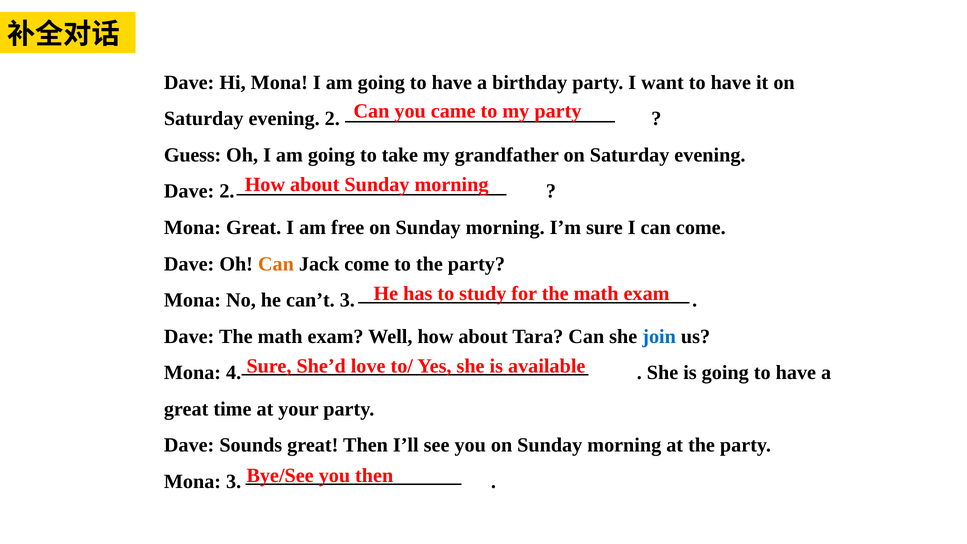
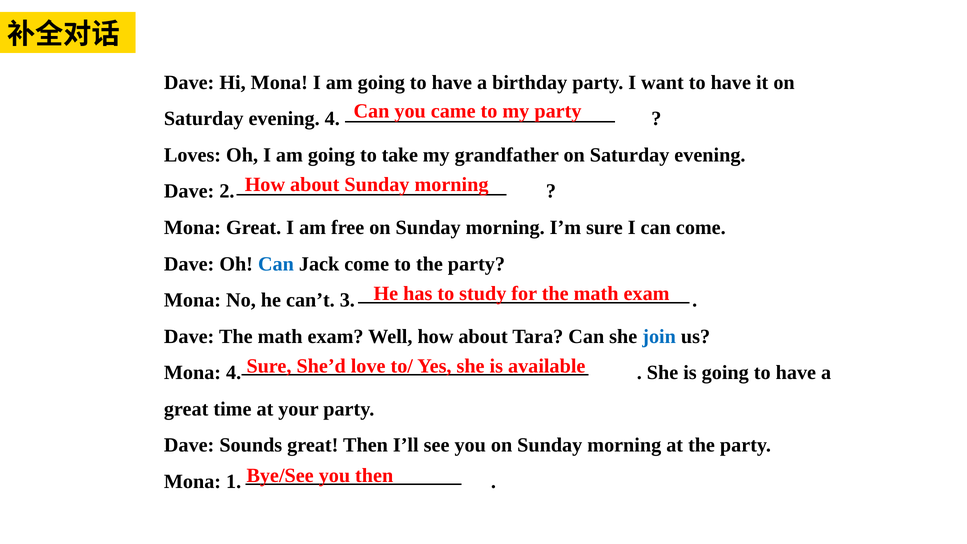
evening 2: 2 -> 4
Guess: Guess -> Loves
Can at (276, 264) colour: orange -> blue
Mona 3: 3 -> 1
